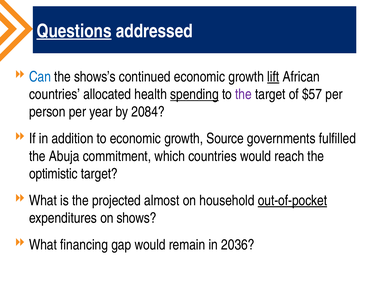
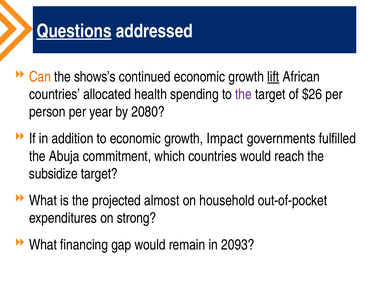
Can colour: blue -> orange
spending underline: present -> none
$57: $57 -> $26
2084: 2084 -> 2080
Source: Source -> Impact
optimistic: optimistic -> subsidize
out-of-pocket underline: present -> none
shows: shows -> strong
2036: 2036 -> 2093
